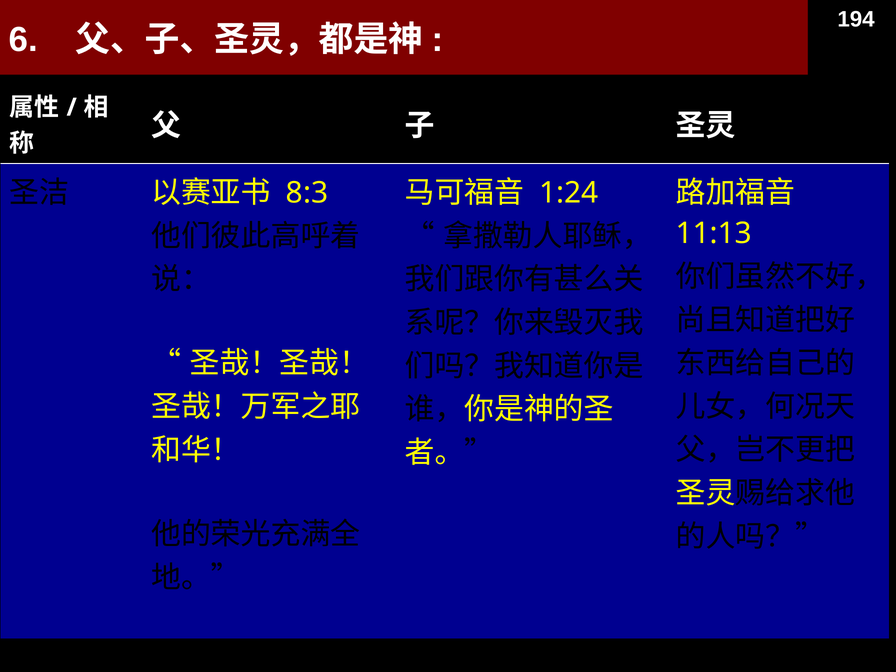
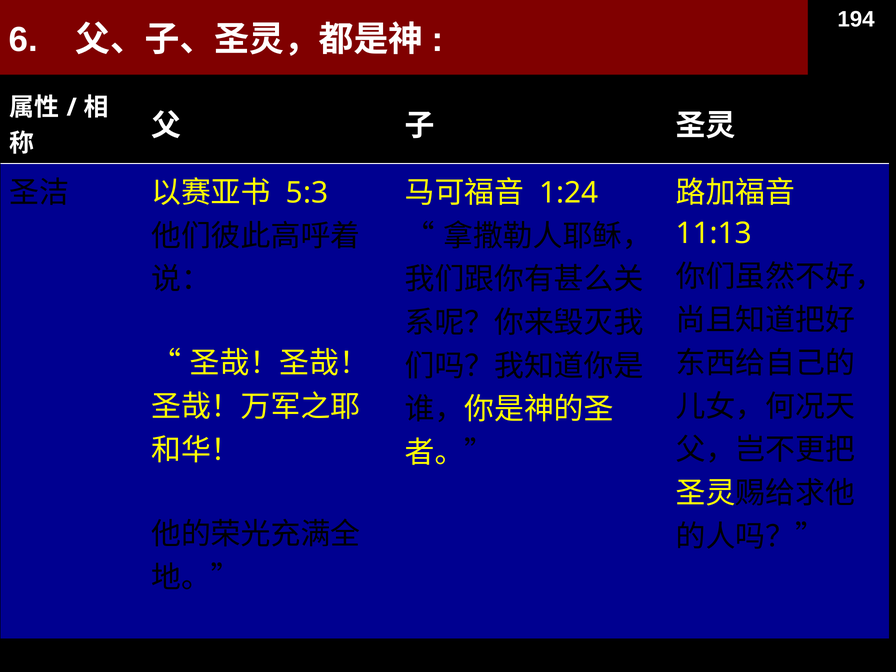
8:3: 8:3 -> 5:3
